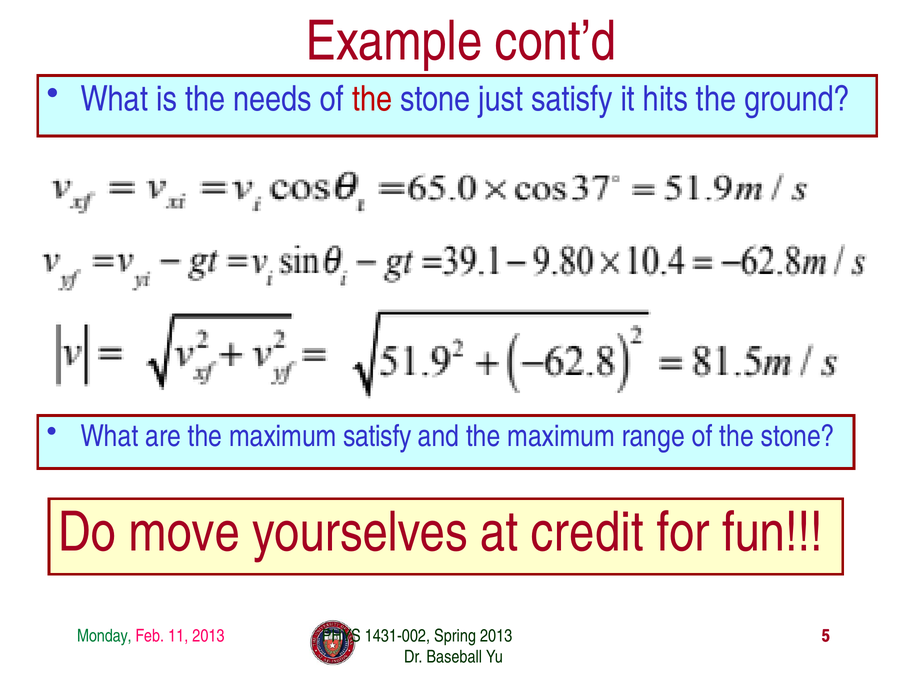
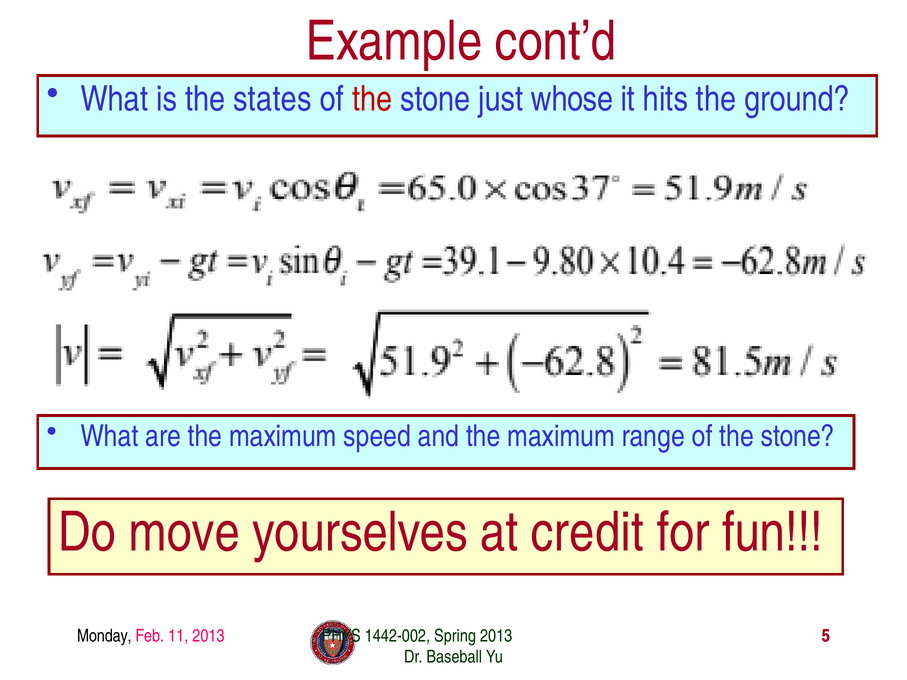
needs: needs -> states
just satisfy: satisfy -> whose
maximum satisfy: satisfy -> speed
Monday colour: green -> black
1431-002: 1431-002 -> 1442-002
